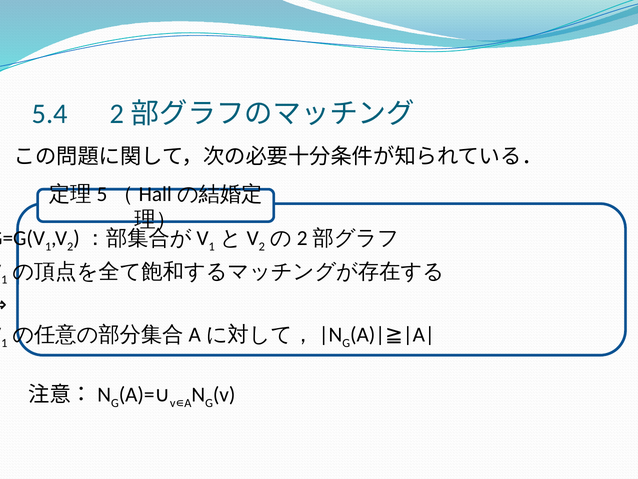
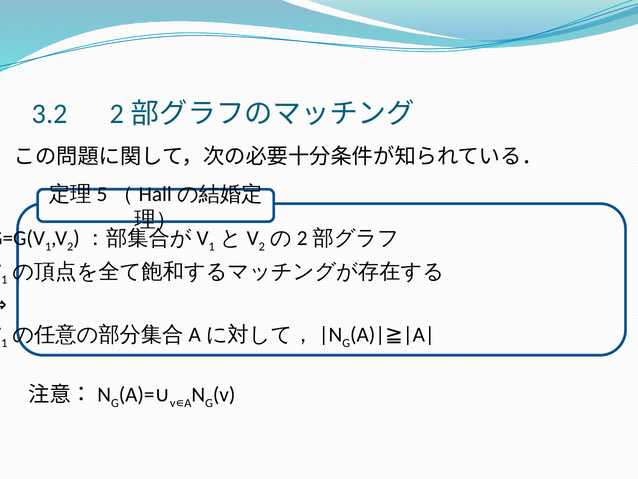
5.4: 5.4 -> 3.2
